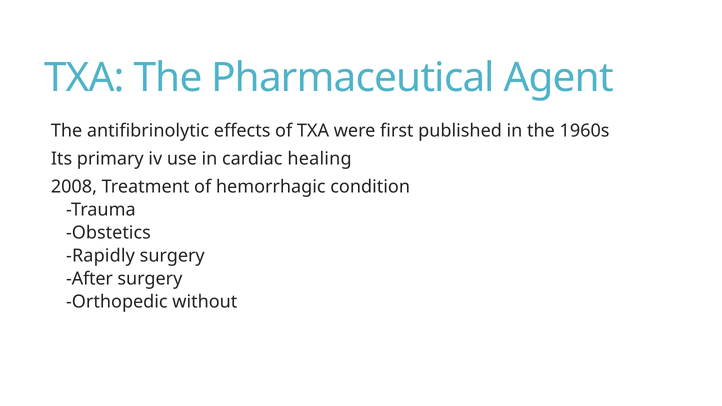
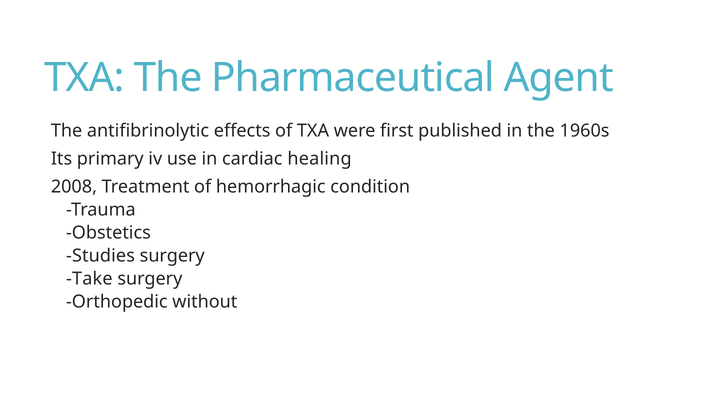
Rapidly: Rapidly -> Studies
After: After -> Take
